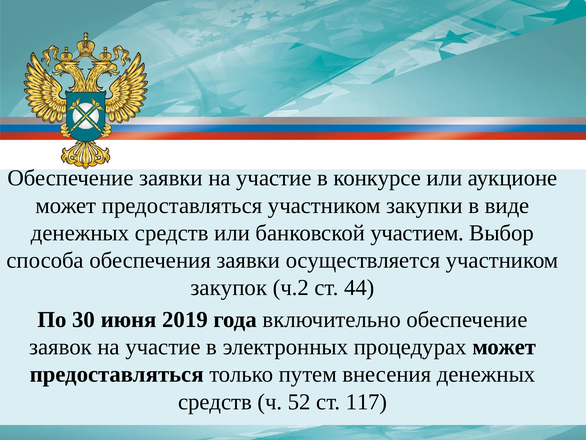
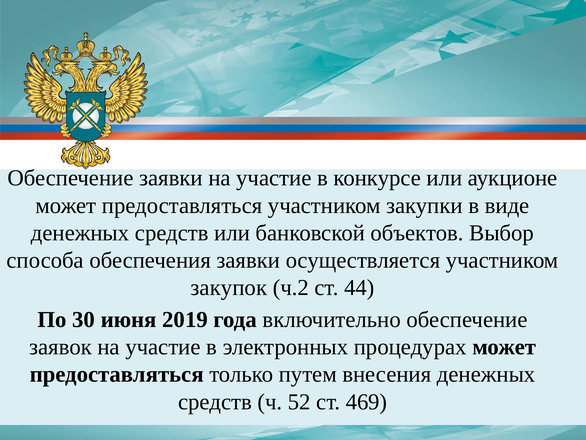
участием: участием -> объектов
117: 117 -> 469
